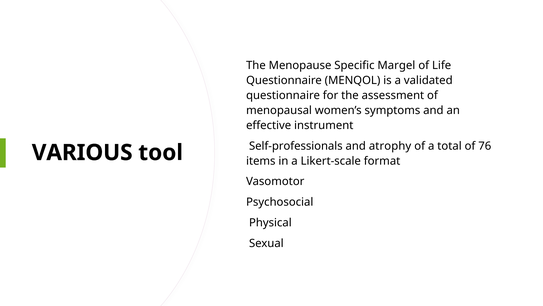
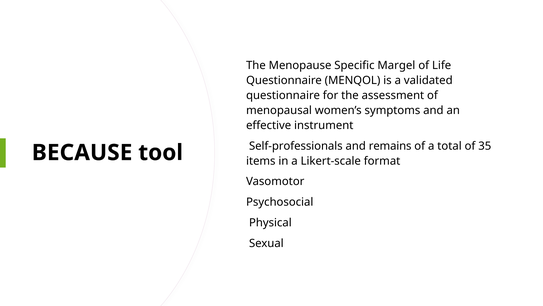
atrophy: atrophy -> remains
76: 76 -> 35
VARIOUS: VARIOUS -> BECAUSE
